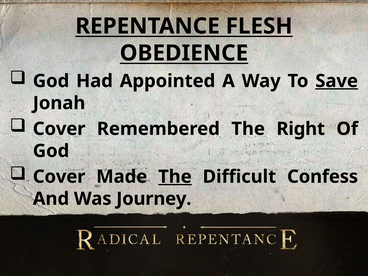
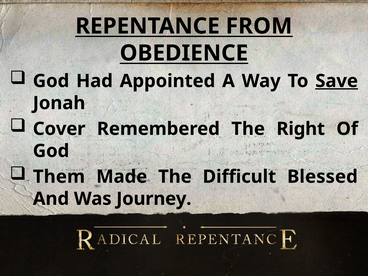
FLESH: FLESH -> FROM
Cover at (59, 177): Cover -> Them
The at (175, 177) underline: present -> none
Confess: Confess -> Blessed
